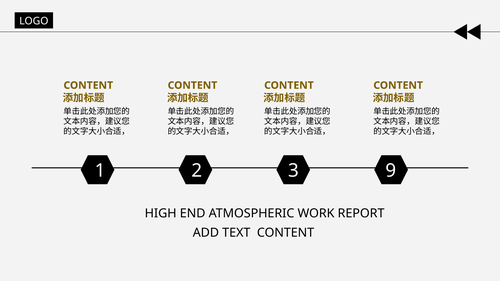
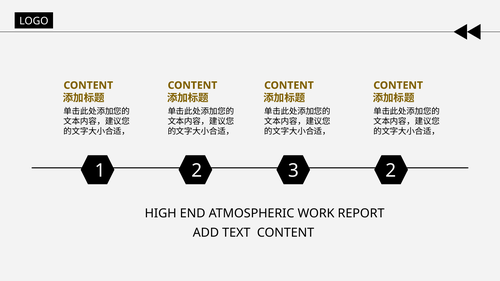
3 9: 9 -> 2
